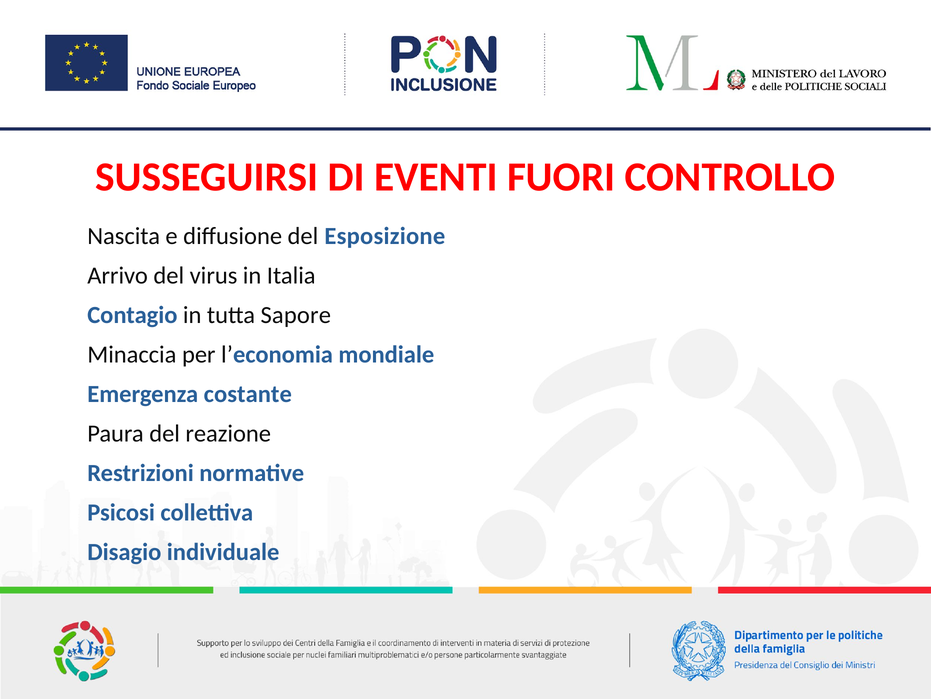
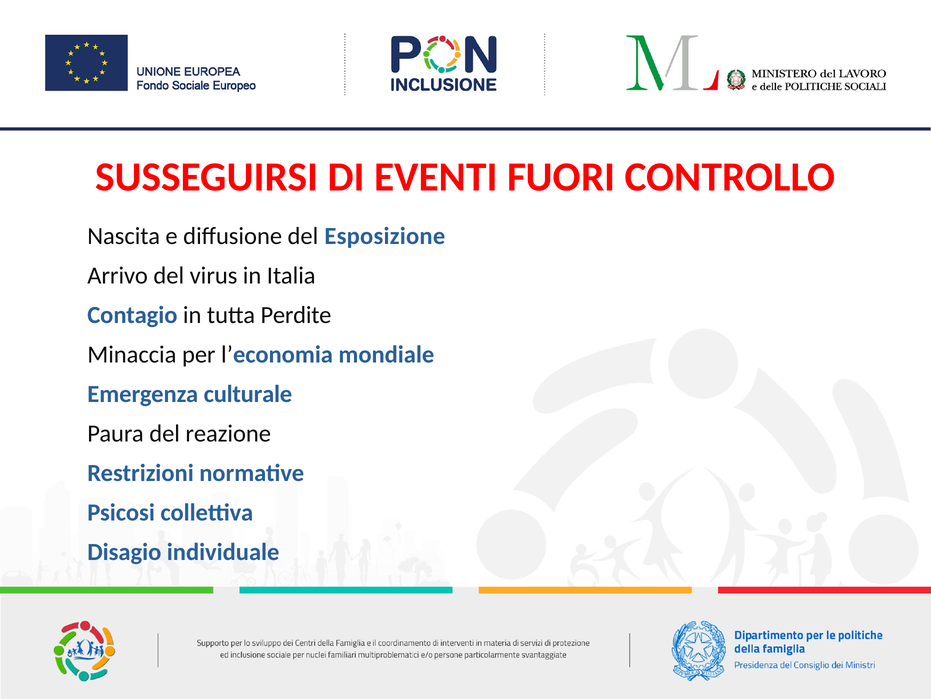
Sapore: Sapore -> Perdite
costante: costante -> culturale
